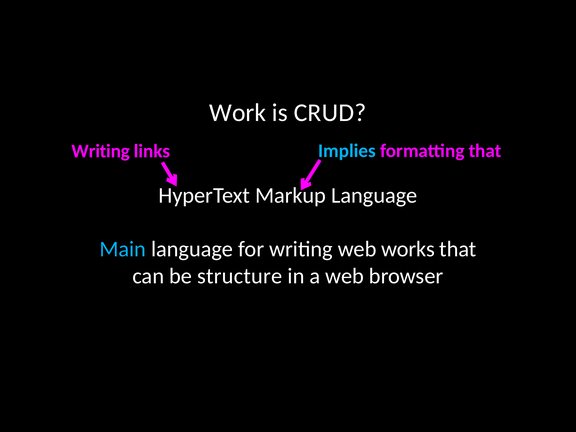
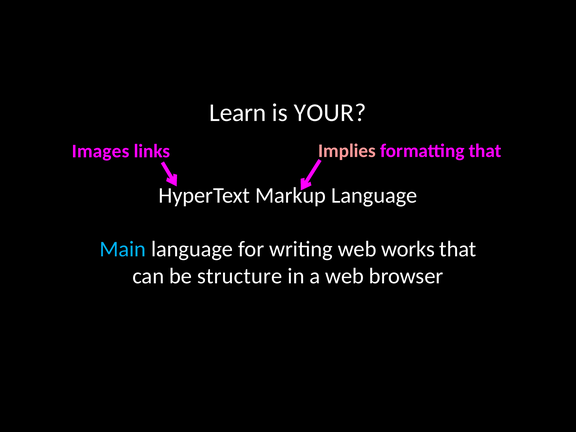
Work: Work -> Learn
CRUD: CRUD -> YOUR
Writing at (101, 151): Writing -> Images
Implies colour: light blue -> pink
